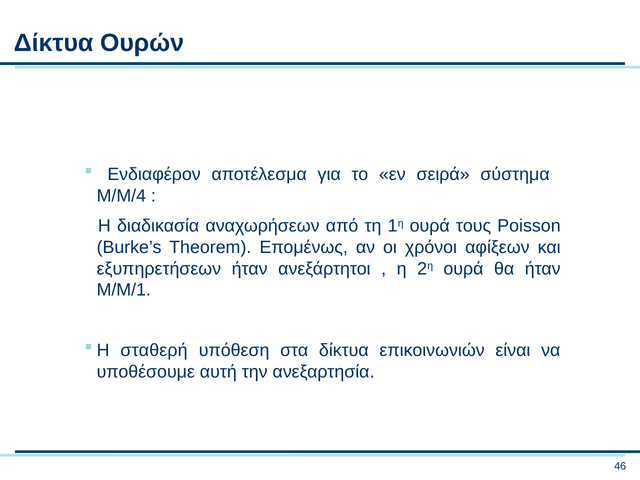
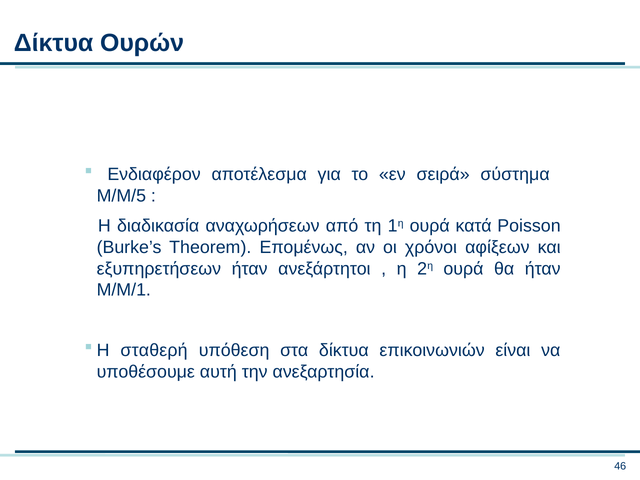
M/M/4: M/M/4 -> M/M/5
τους: τους -> κατά
